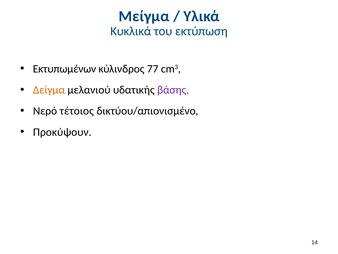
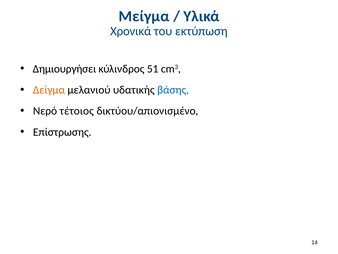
Κυκλικά: Κυκλικά -> Χρονικά
Εκτυπωμένων: Εκτυπωμένων -> Δημιουργήσει
77: 77 -> 51
βάσης colour: purple -> blue
Προκύψουν: Προκύψουν -> Επίστρωσης
